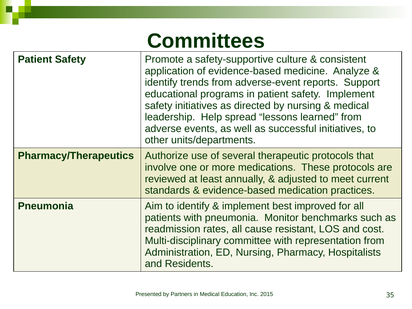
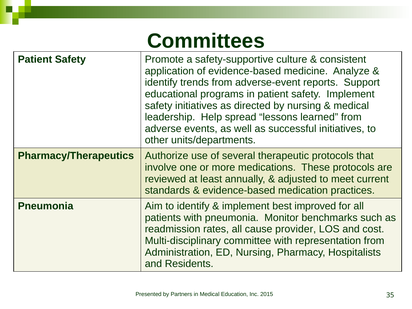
resistant: resistant -> provider
